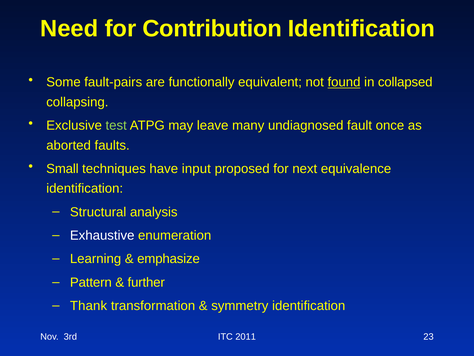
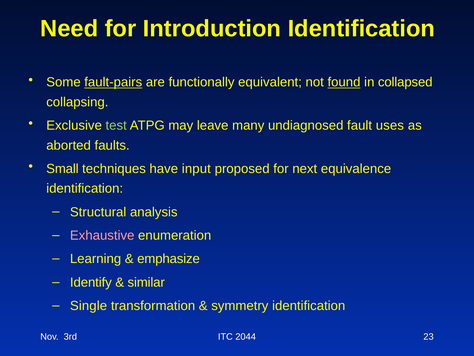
Contribution: Contribution -> Introduction
fault-pairs underline: none -> present
once: once -> uses
Exhaustive colour: white -> pink
Pattern: Pattern -> Identify
further: further -> similar
Thank: Thank -> Single
2011: 2011 -> 2044
